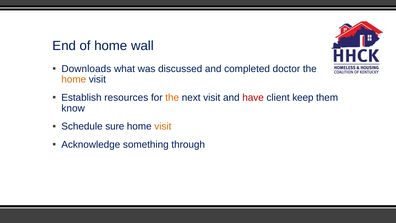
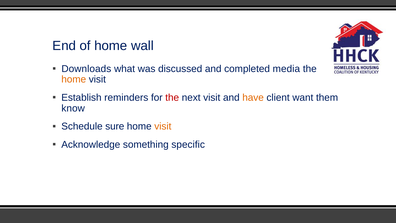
doctor: doctor -> media
resources: resources -> reminders
the at (172, 97) colour: orange -> red
have colour: red -> orange
keep: keep -> want
through: through -> specific
